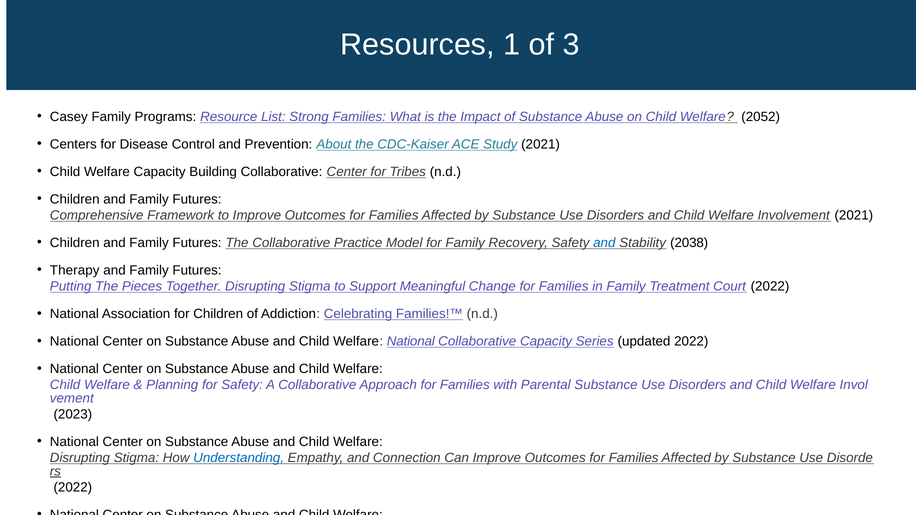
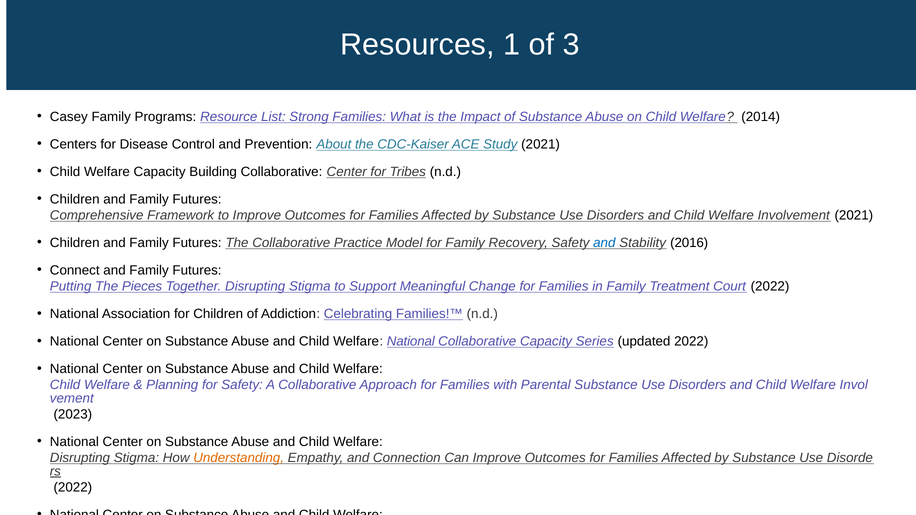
2052: 2052 -> 2014
2038: 2038 -> 2016
Therapy: Therapy -> Connect
Understanding colour: blue -> orange
